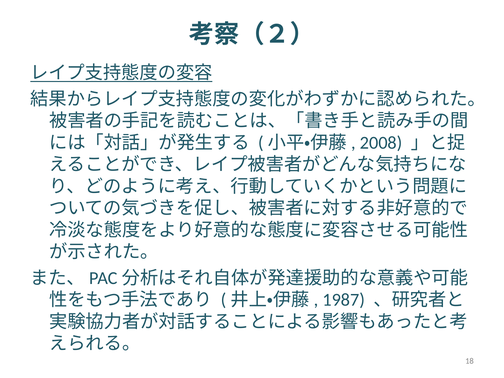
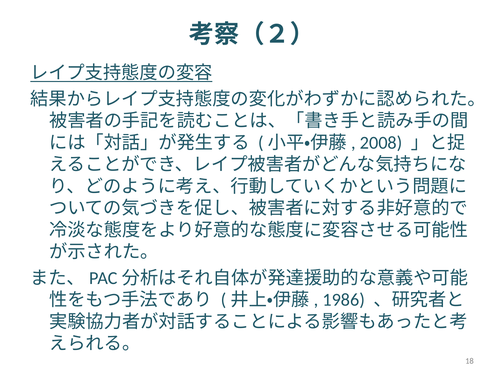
1987: 1987 -> 1986
